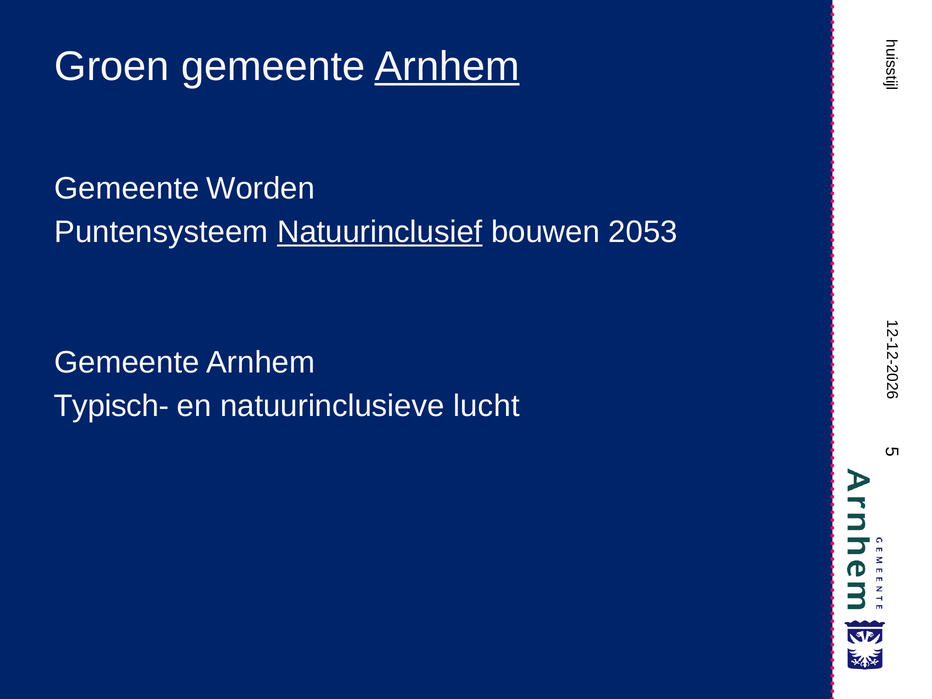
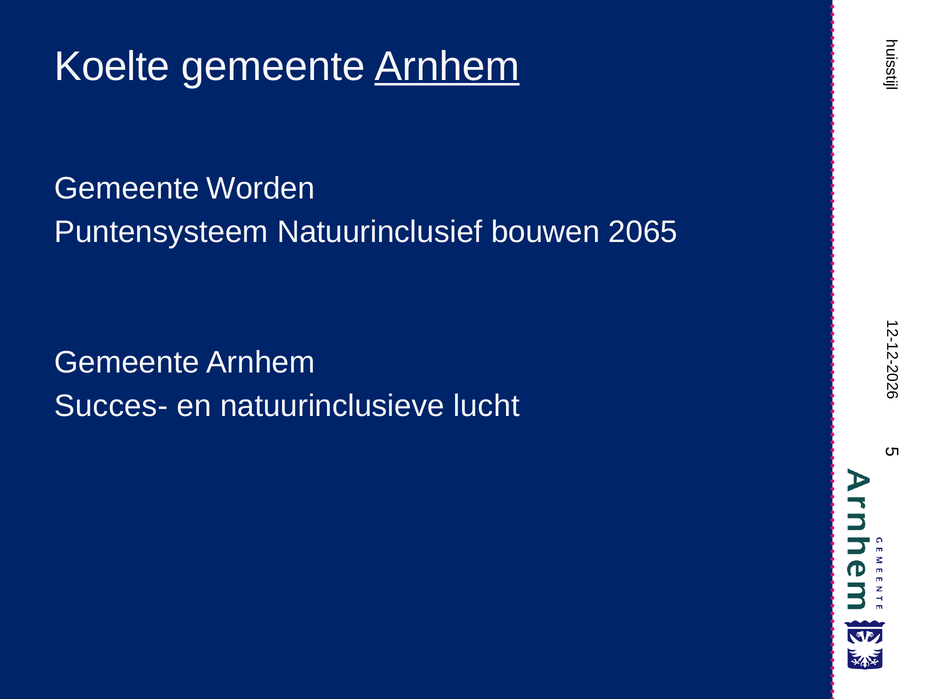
Groen: Groen -> Koelte
Natuurinclusief underline: present -> none
2053: 2053 -> 2065
Typisch-: Typisch- -> Succes-
